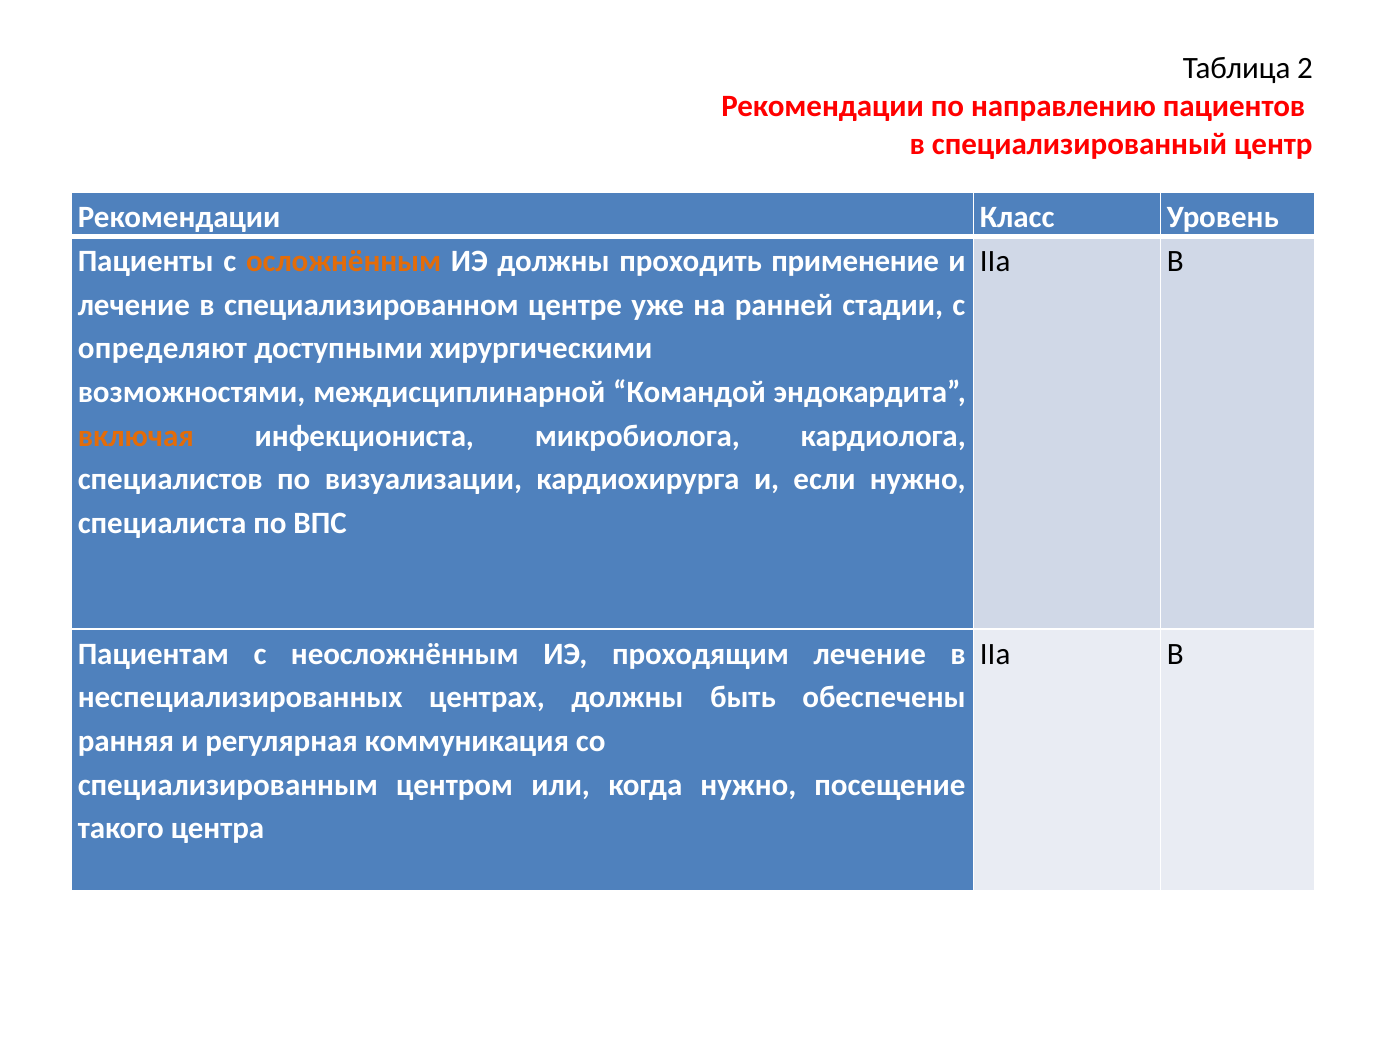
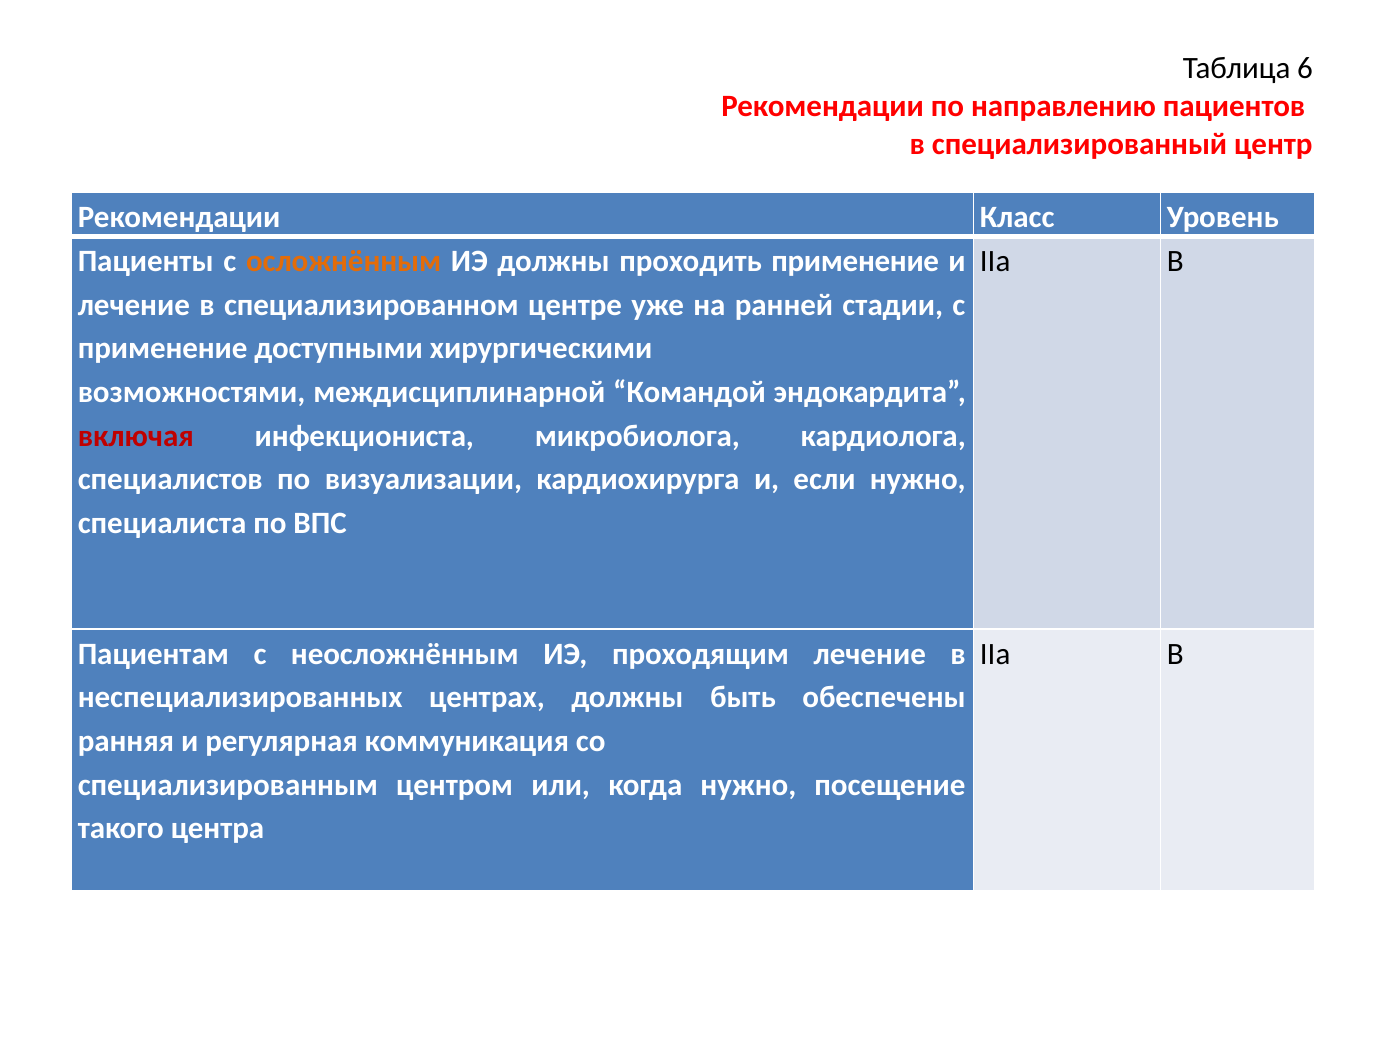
2: 2 -> 6
определяют at (162, 349): определяют -> применение
включая colour: orange -> red
